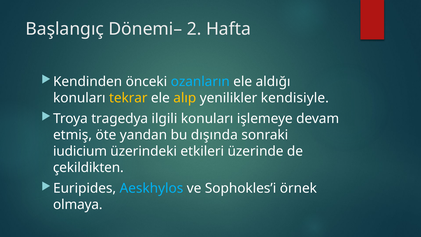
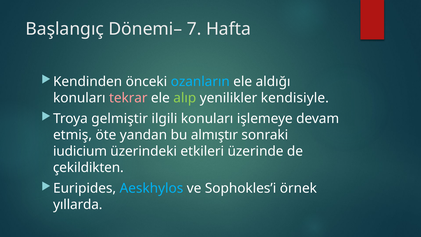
2: 2 -> 7
tekrar colour: yellow -> pink
alıp colour: yellow -> light green
tragedya: tragedya -> gelmiştir
dışında: dışında -> almıştır
olmaya: olmaya -> yıllarda
